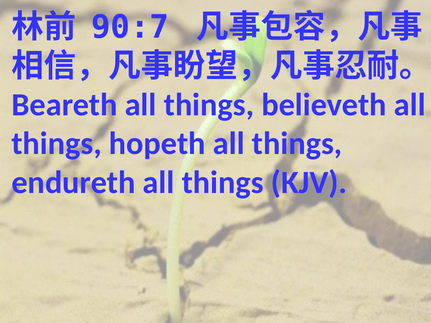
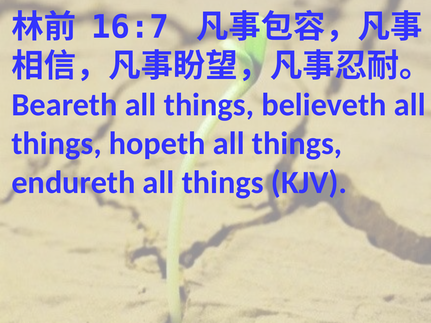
90:7: 90:7 -> 16:7
